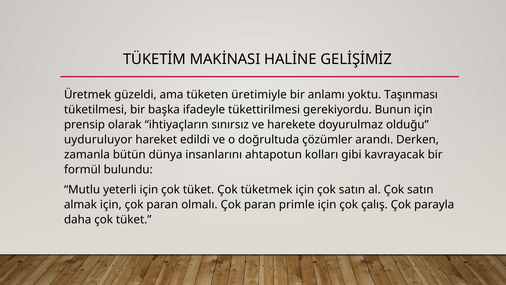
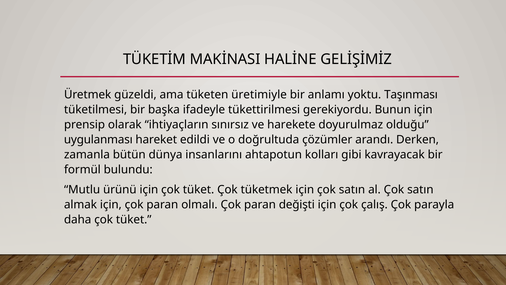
uyduruluyor: uyduruluyor -> uygulanması
yeterli: yeterli -> ürünü
primle: primle -> değişti
